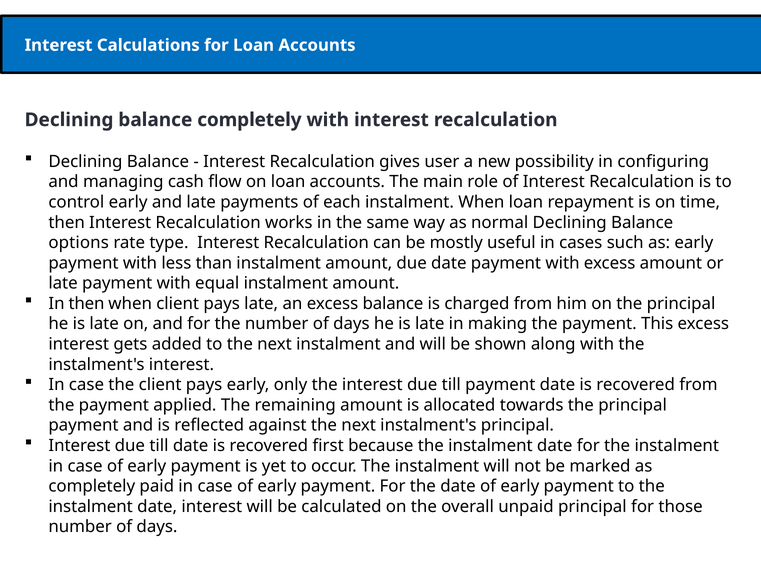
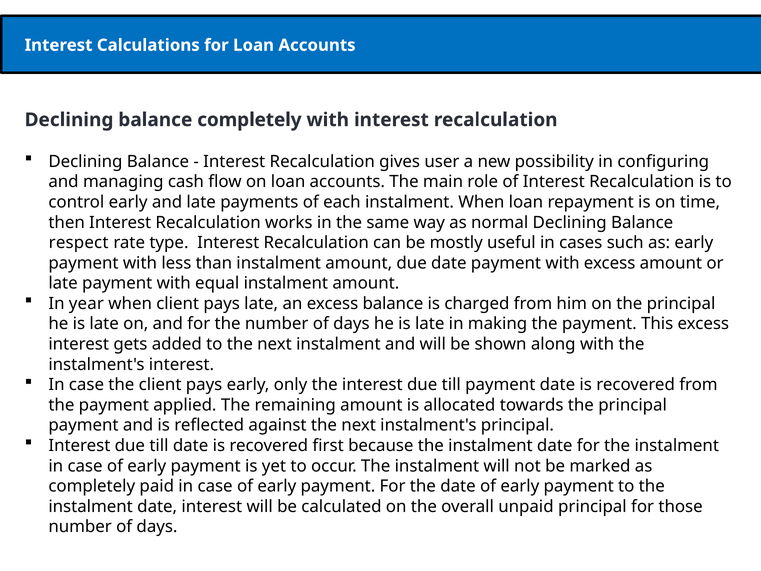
options: options -> respect
In then: then -> year
